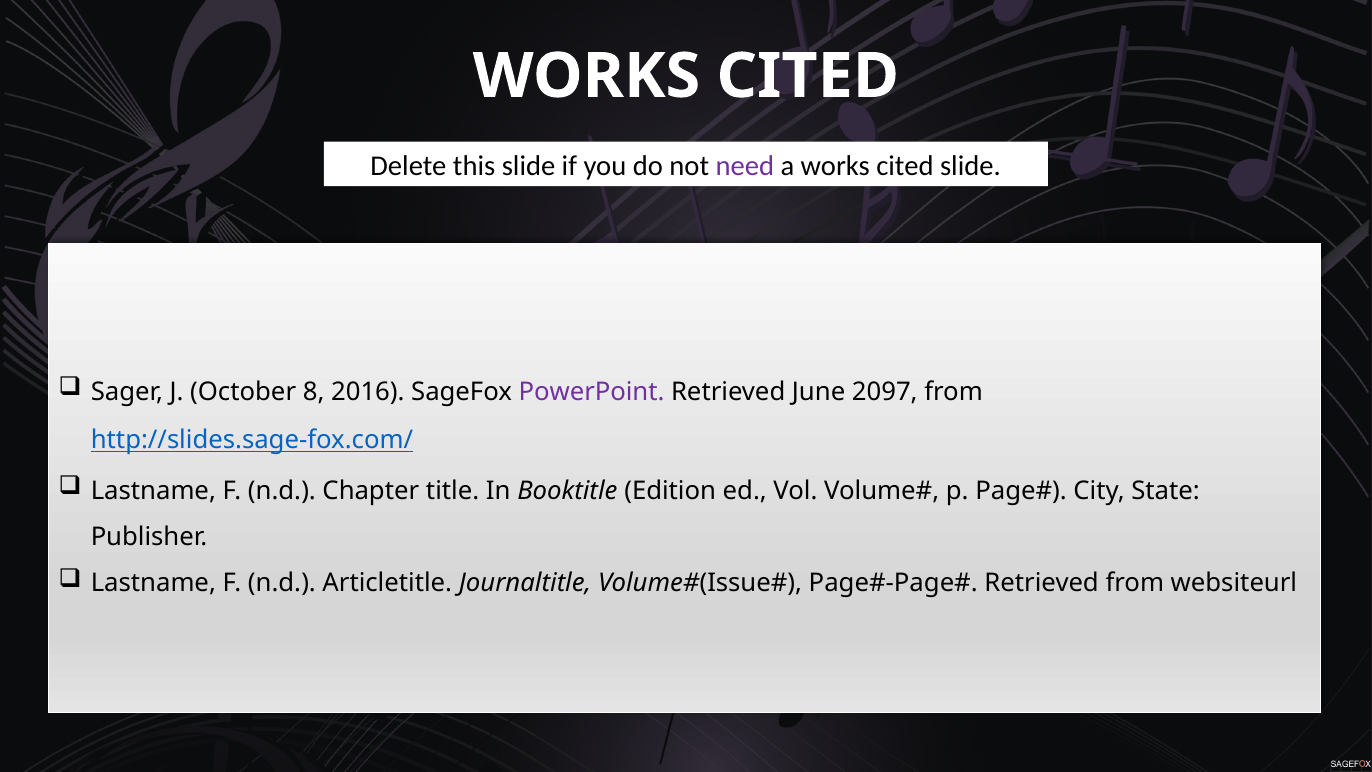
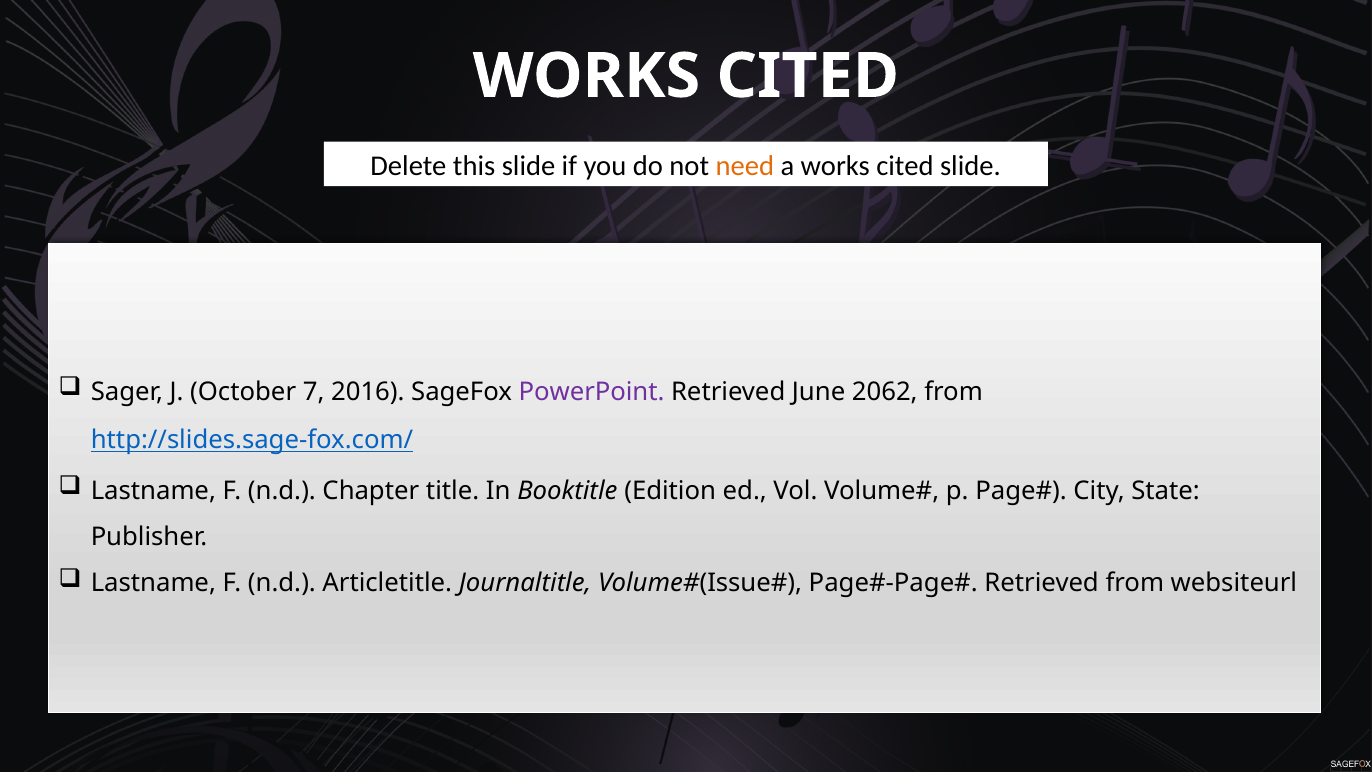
need colour: purple -> orange
8: 8 -> 7
2097: 2097 -> 2062
